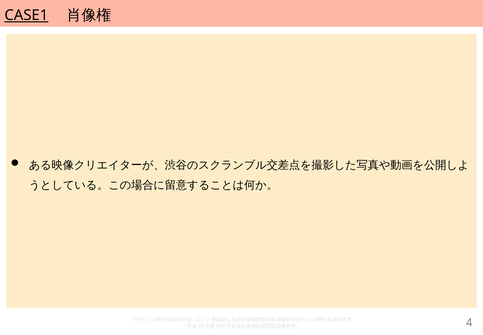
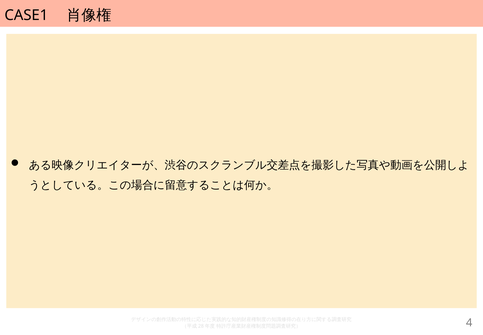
CASE1 underline: present -> none
